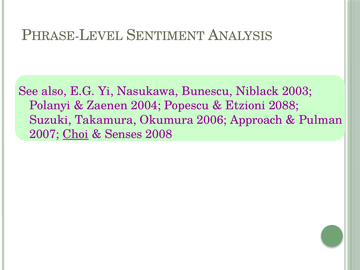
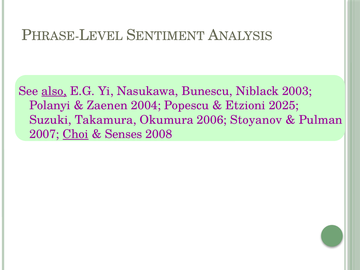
also underline: none -> present
2088: 2088 -> 2025
Approach: Approach -> Stoyanov
